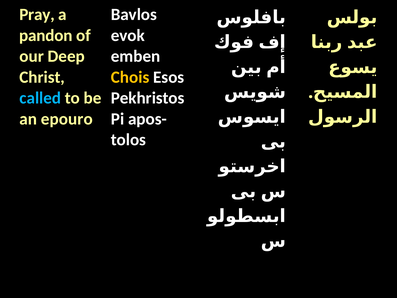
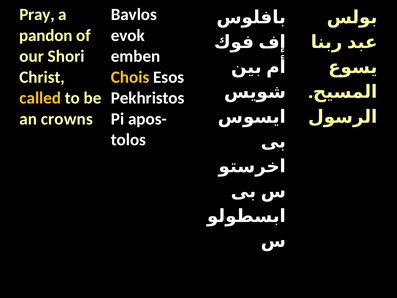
Deep: Deep -> Shori
called colour: light blue -> yellow
epouro: epouro -> crowns
